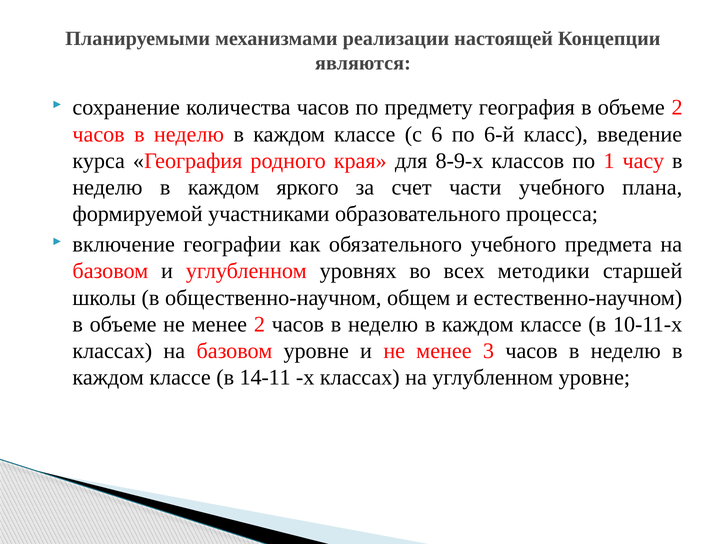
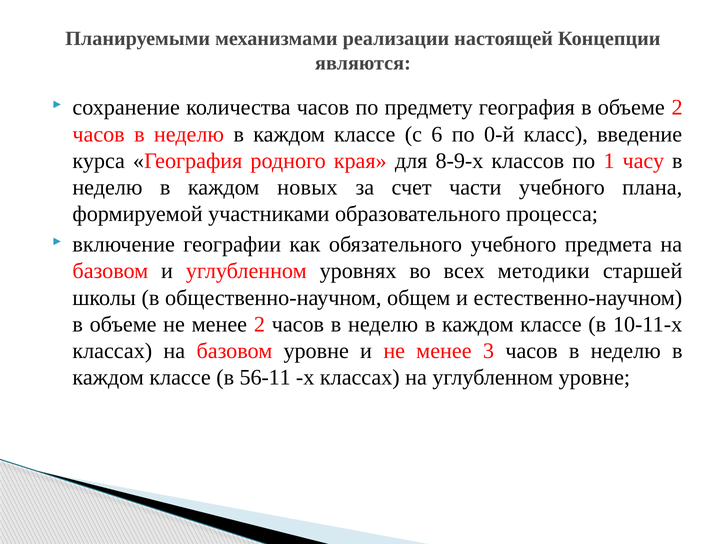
6-й: 6-й -> 0-й
яркого: яркого -> новых
14-11: 14-11 -> 56-11
